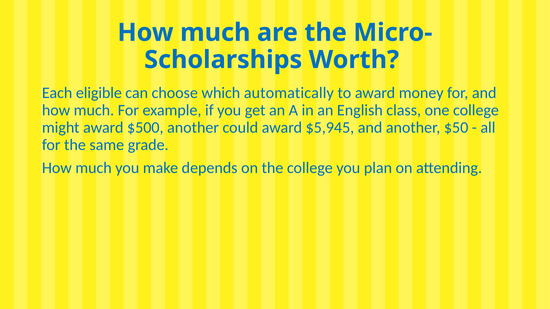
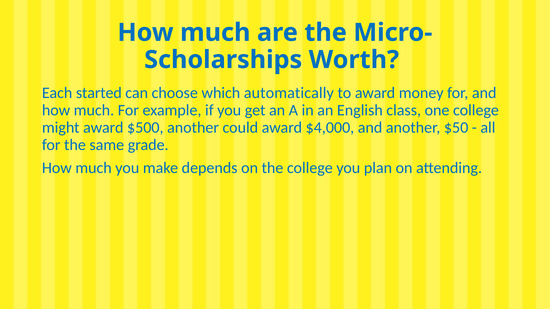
eligible: eligible -> started
$5,945: $5,945 -> $4,000
